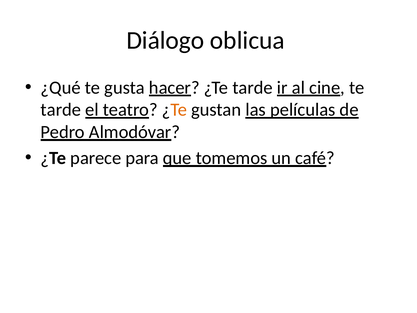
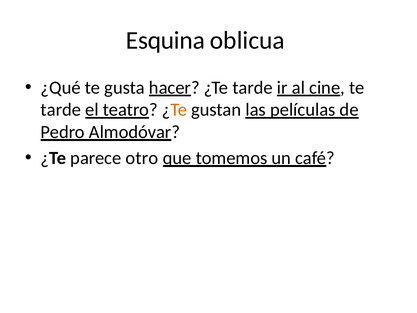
Diálogo: Diálogo -> Esquina
para: para -> otro
